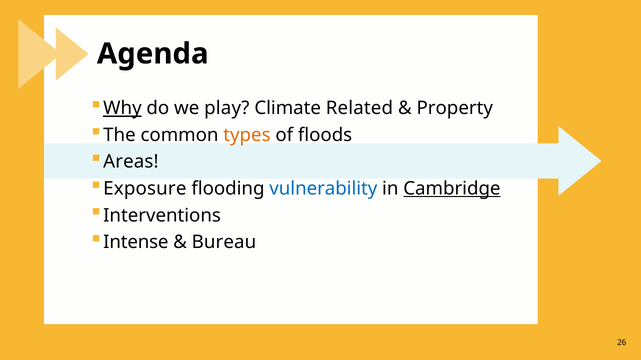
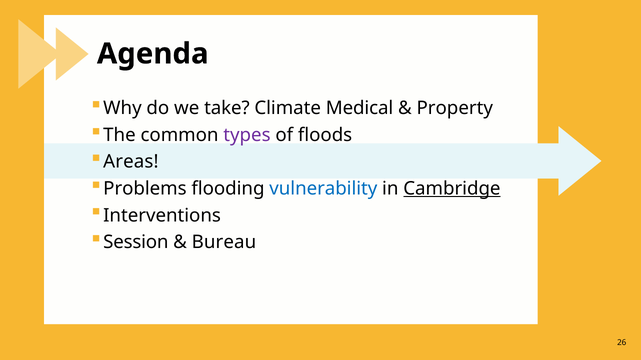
Why underline: present -> none
play: play -> take
Related: Related -> Medical
types colour: orange -> purple
Exposure: Exposure -> Problems
Intense: Intense -> Session
